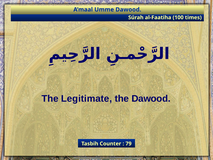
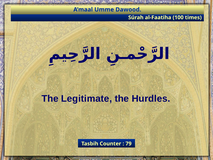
the Dawood: Dawood -> Hurdles
